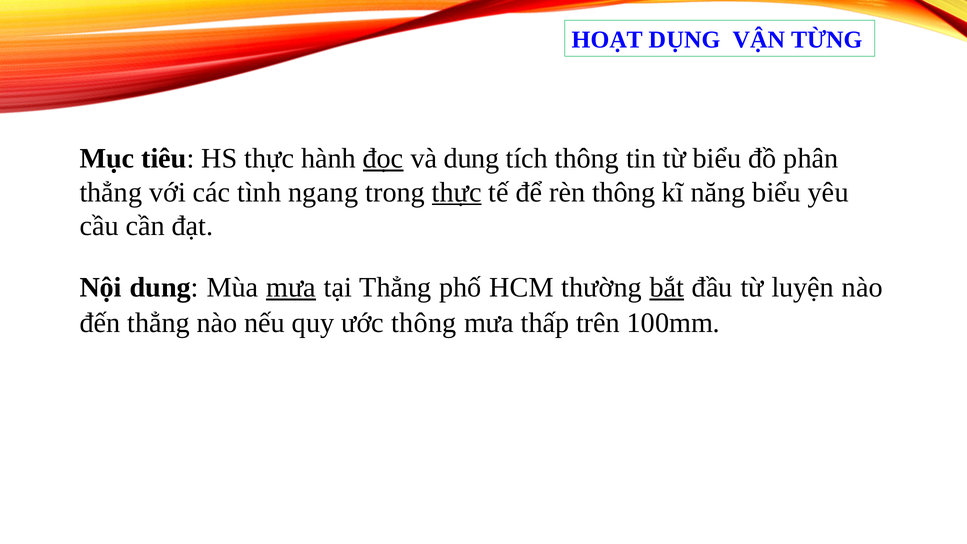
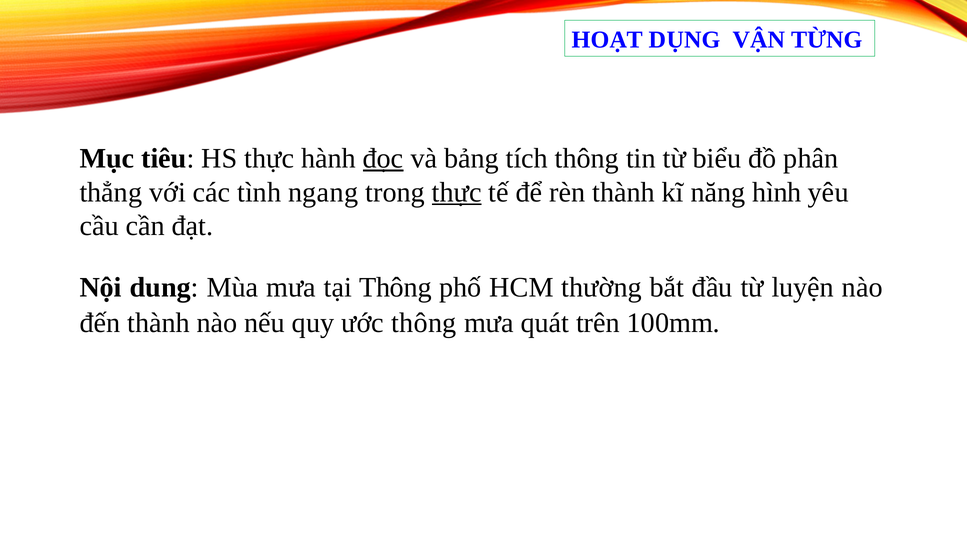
và dung: dung -> bảng
rèn thông: thông -> thành
năng biểu: biểu -> hình
mưa at (291, 287) underline: present -> none
tại Thẳng: Thẳng -> Thông
bắt underline: present -> none
đến thẳng: thẳng -> thành
thấp: thấp -> quát
